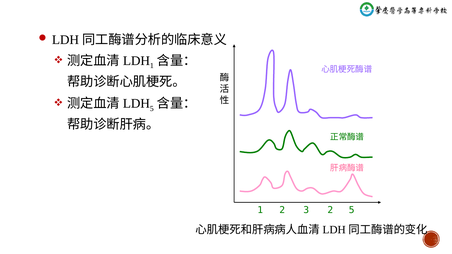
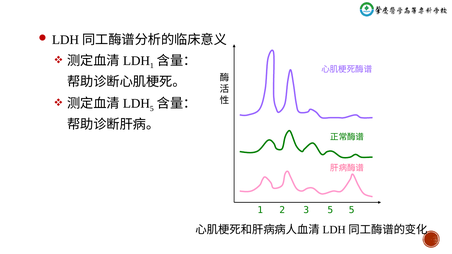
3 2: 2 -> 5
